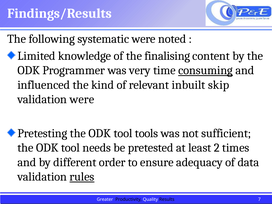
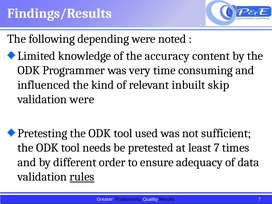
systematic: systematic -> depending
finalising: finalising -> accuracy
consuming underline: present -> none
tools: tools -> used
least 2: 2 -> 7
